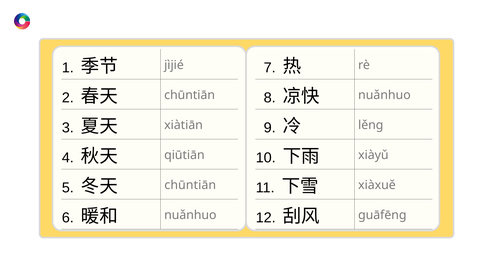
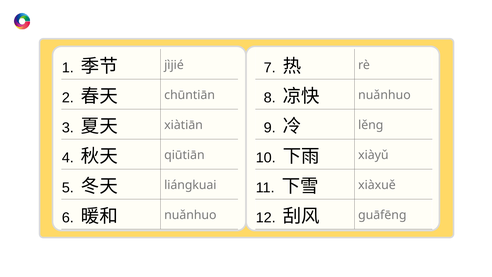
chūntiān at (190, 185): chūntiān -> liánɡkuai
